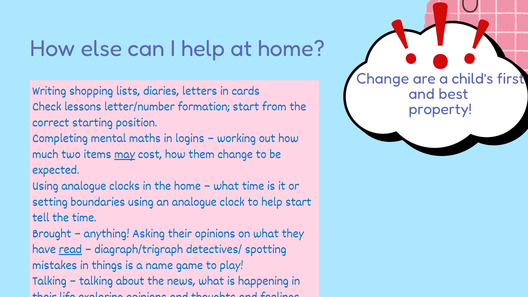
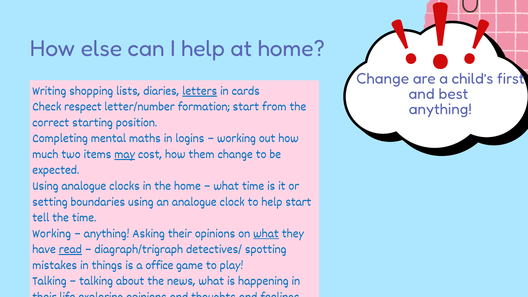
letters underline: none -> present
property at (440, 109): property -> anything
lessons: lessons -> respect
Brought at (52, 233): Brought -> Working
what at (266, 233) underline: none -> present
name: name -> office
